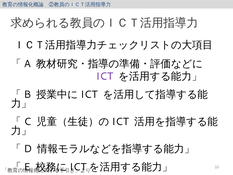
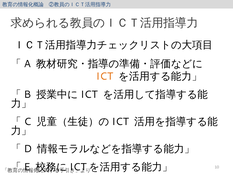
ICT colour: purple -> orange
